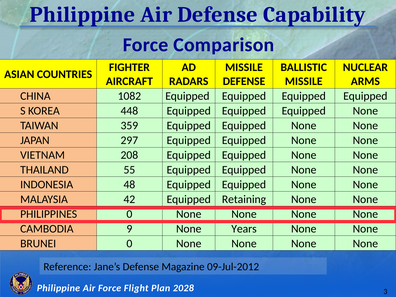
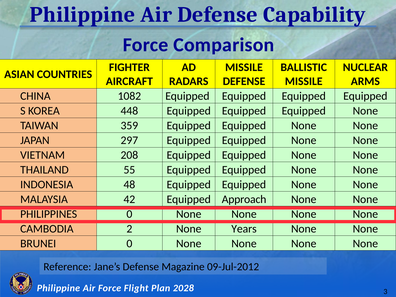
Retaining: Retaining -> Approach
9: 9 -> 2
